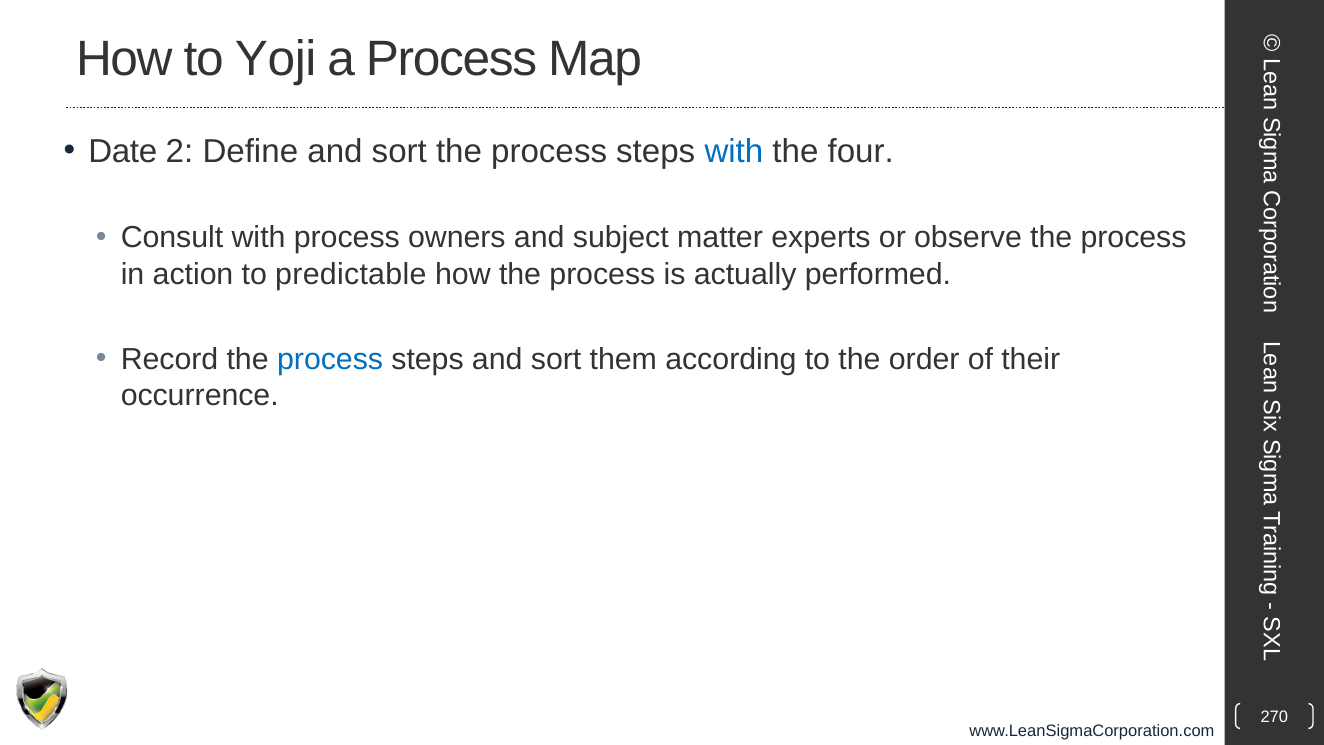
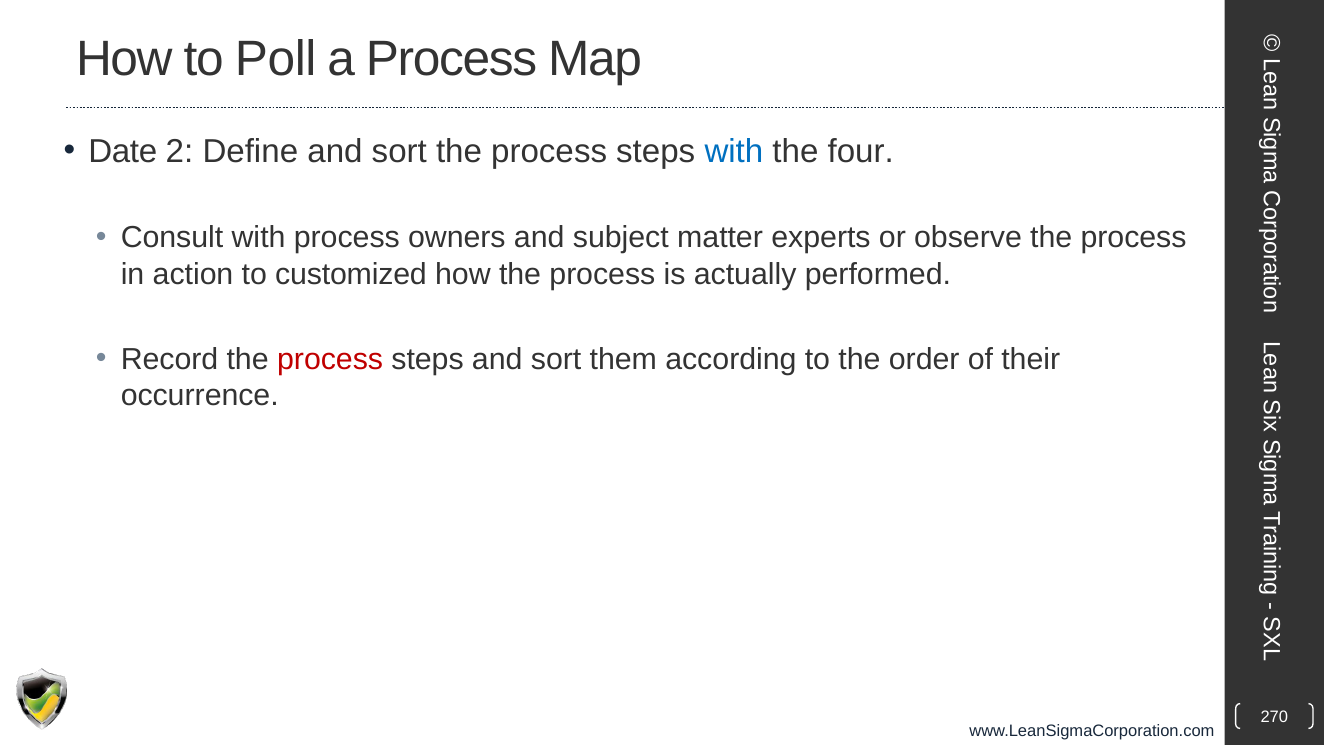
Yoji: Yoji -> Poll
predictable: predictable -> customized
process at (330, 359) colour: blue -> red
